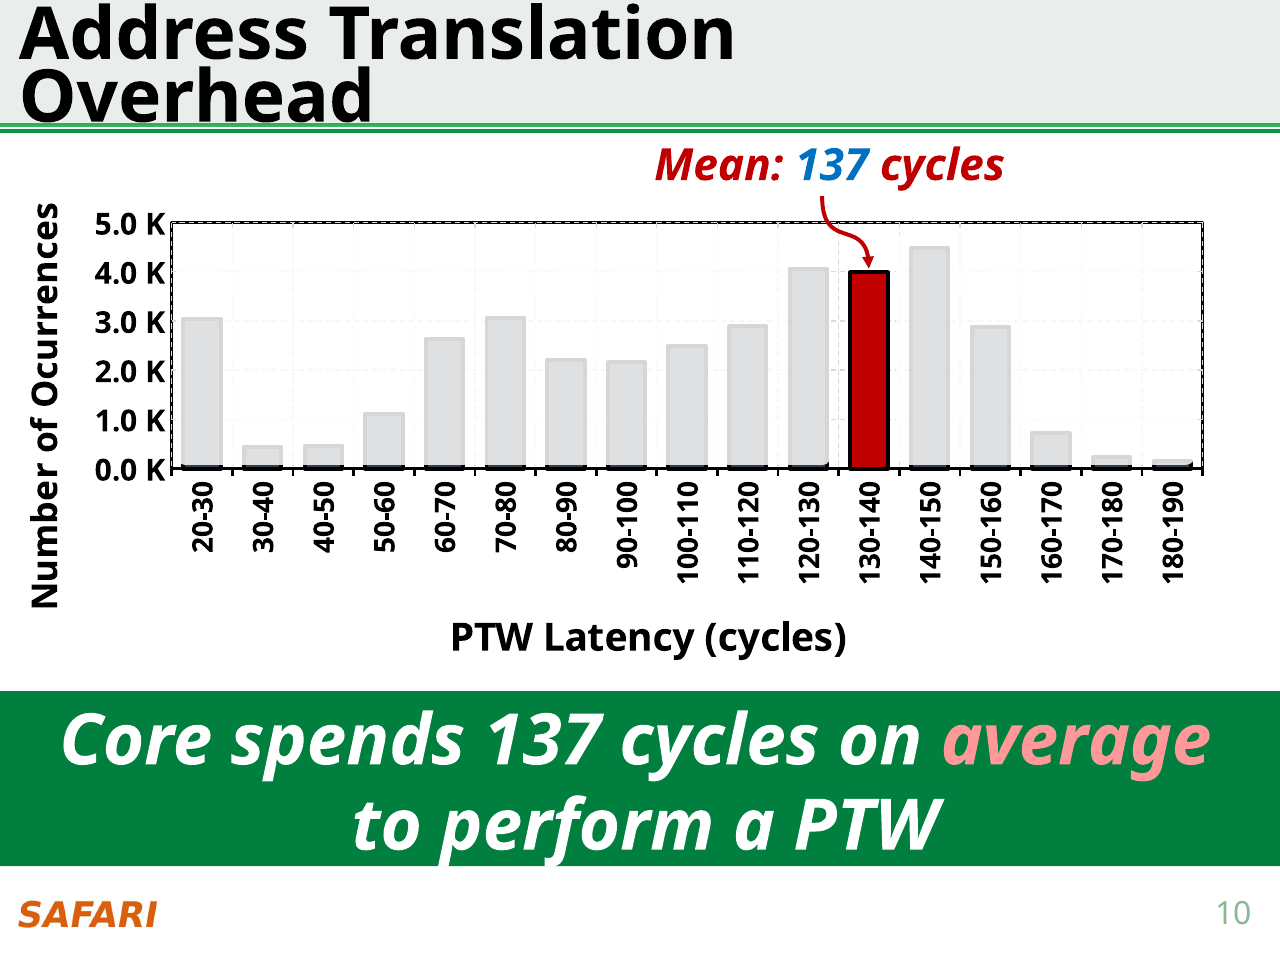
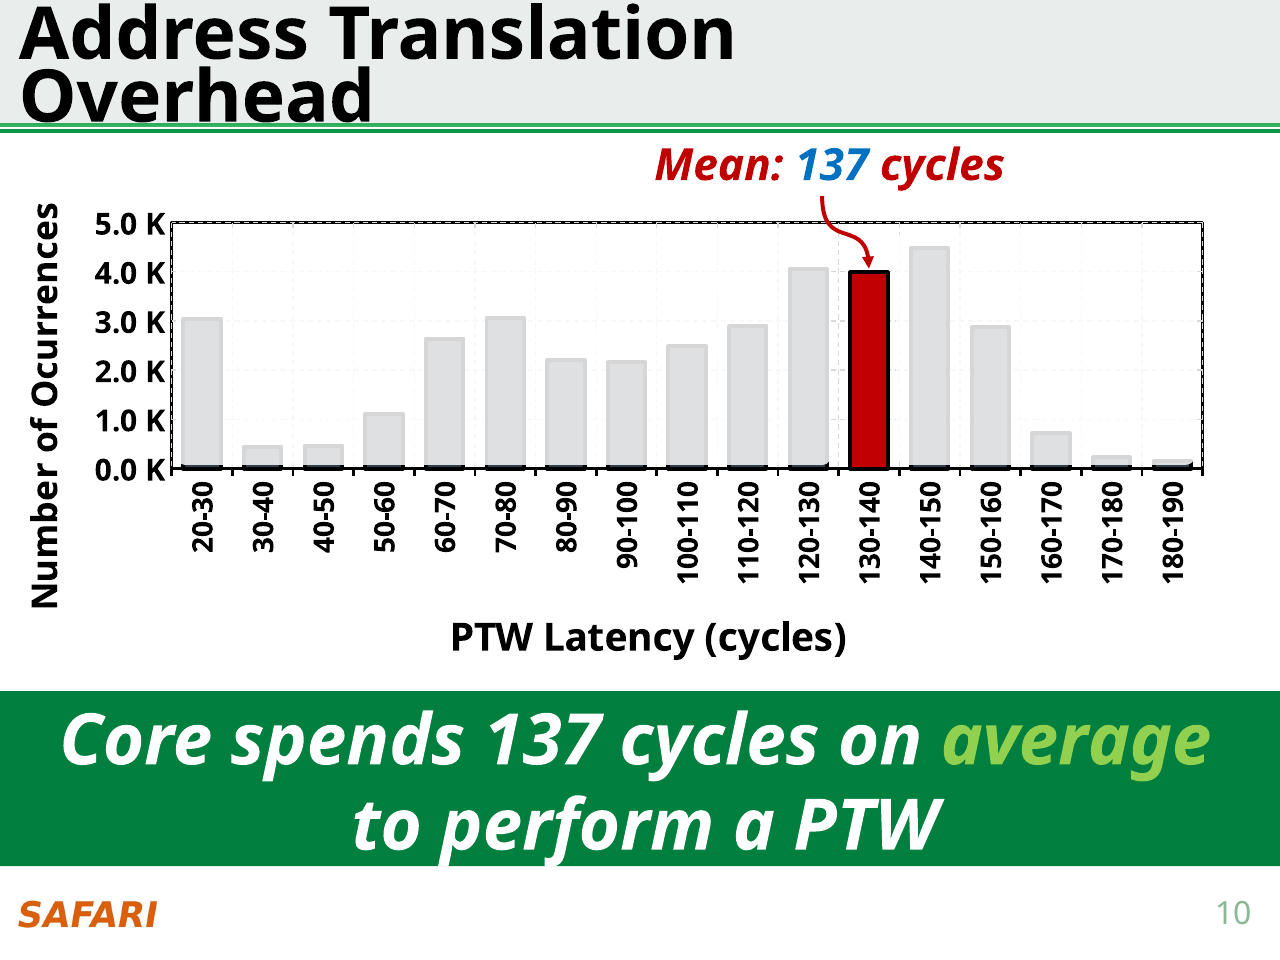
average colour: pink -> light green
